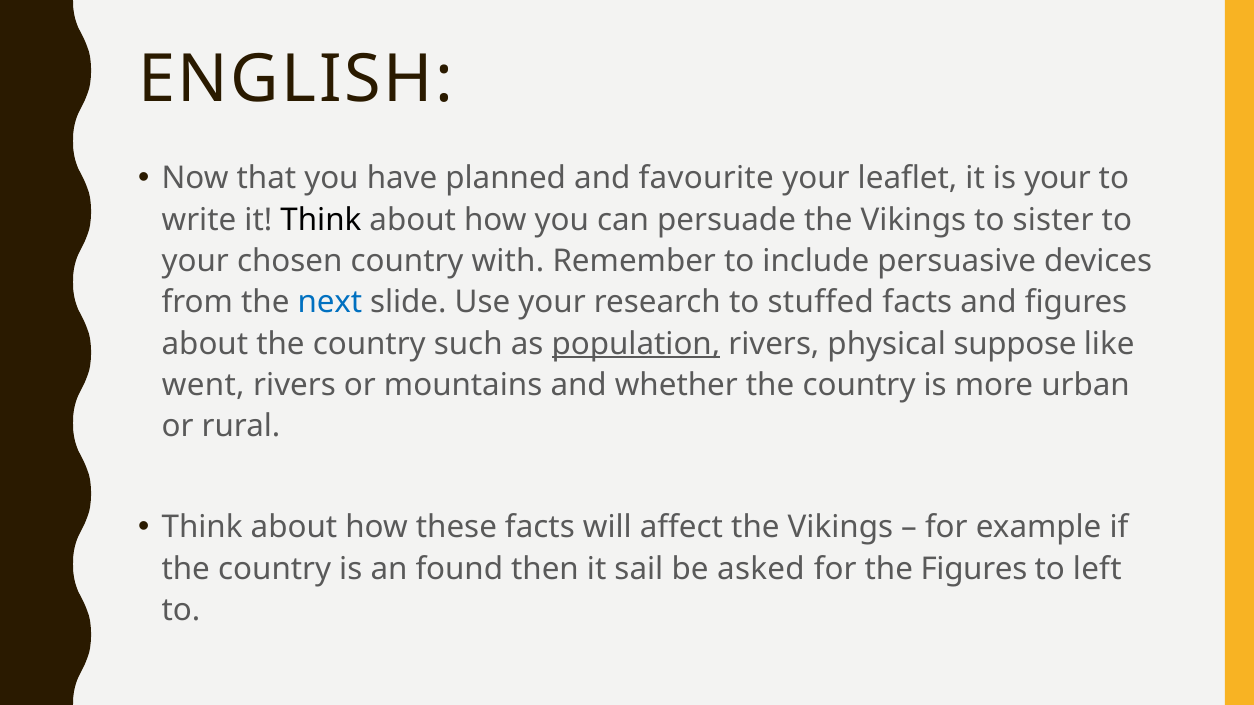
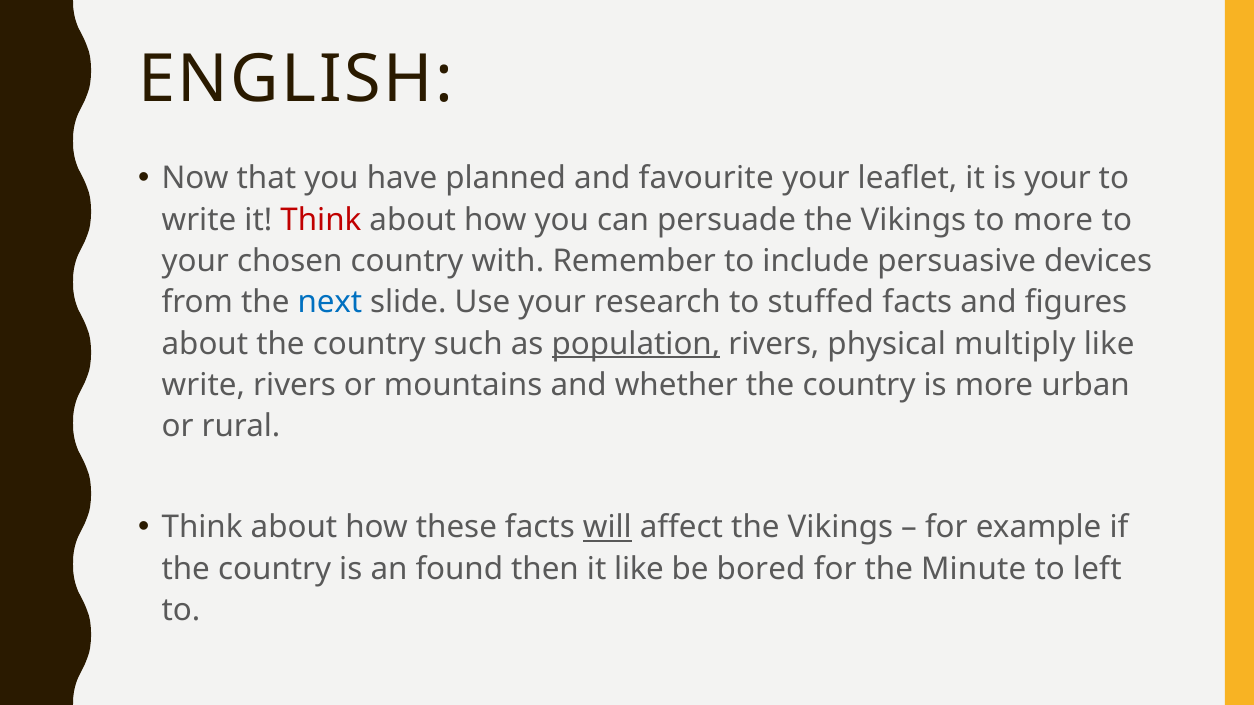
Think at (321, 220) colour: black -> red
to sister: sister -> more
suppose: suppose -> multiply
went at (203, 385): went -> write
will underline: none -> present
it sail: sail -> like
asked: asked -> bored
the Figures: Figures -> Minute
